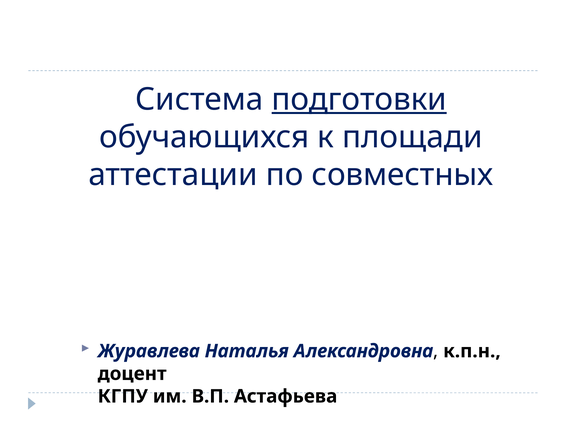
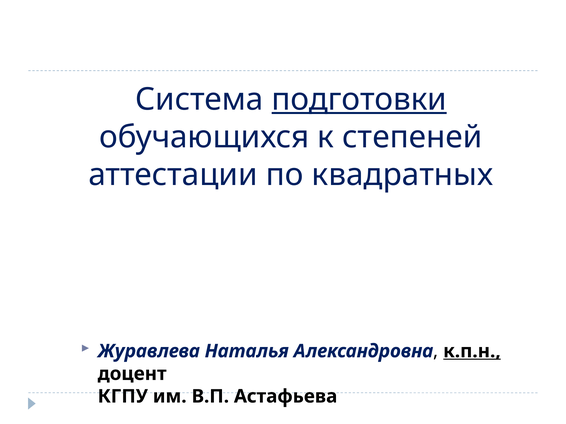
площади: площади -> степеней
совместных: совместных -> квадратных
к.п.н underline: none -> present
